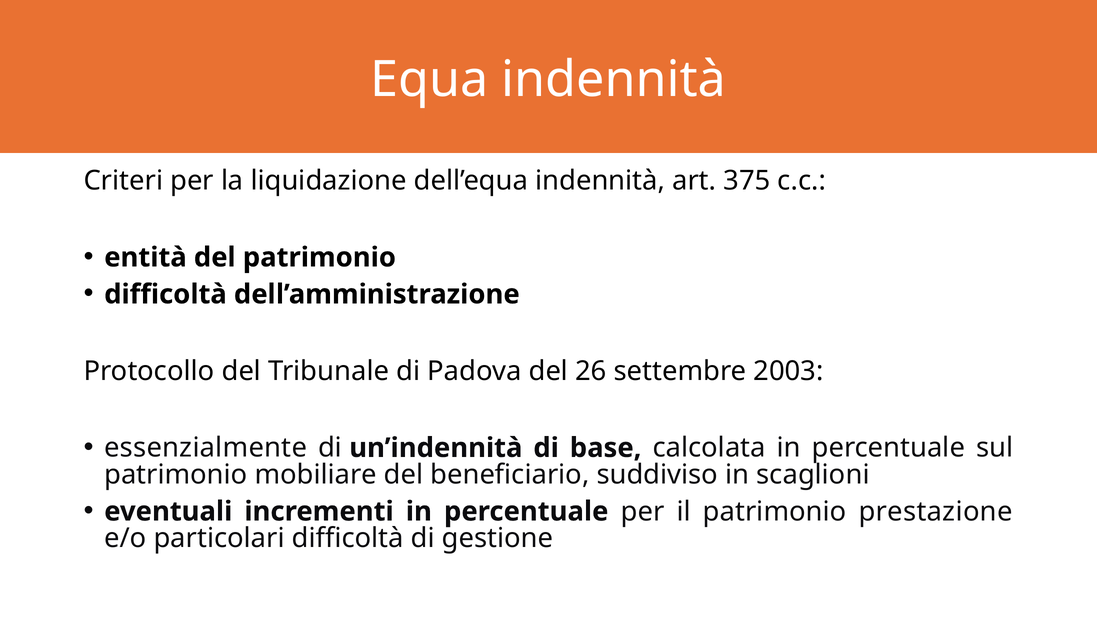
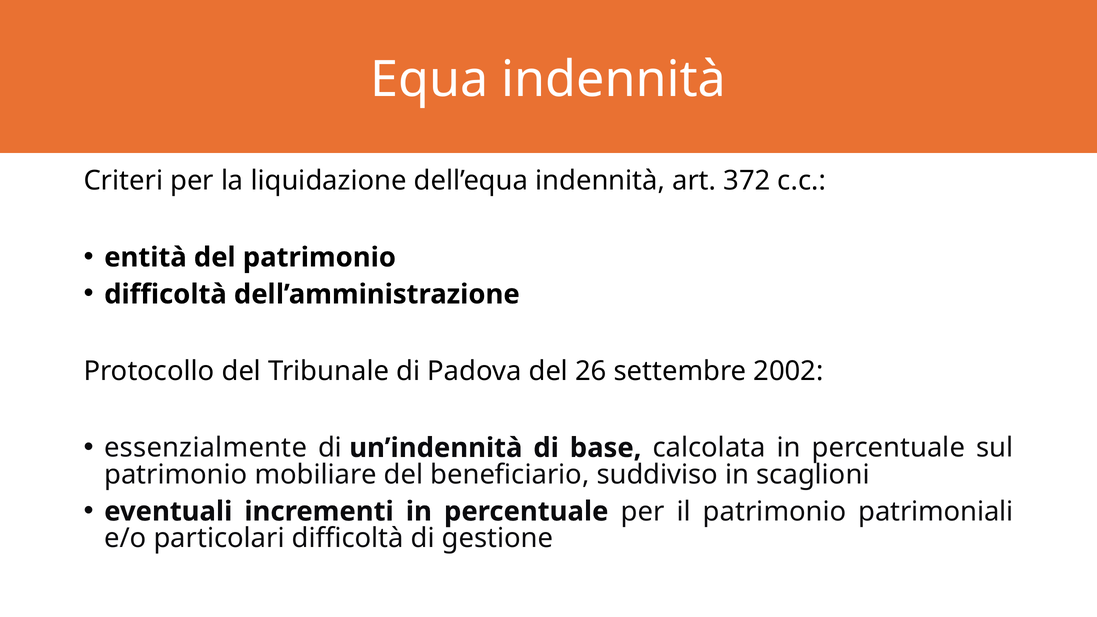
375: 375 -> 372
2003: 2003 -> 2002
prestazione: prestazione -> patrimoniali
